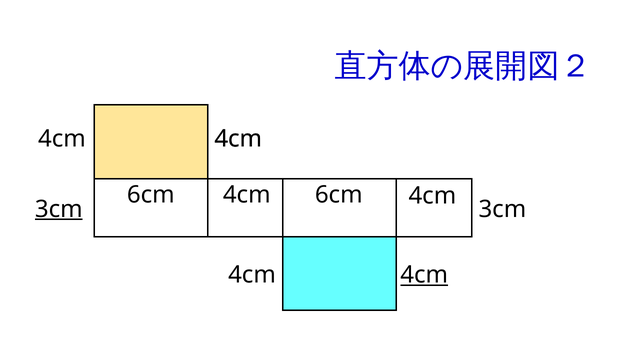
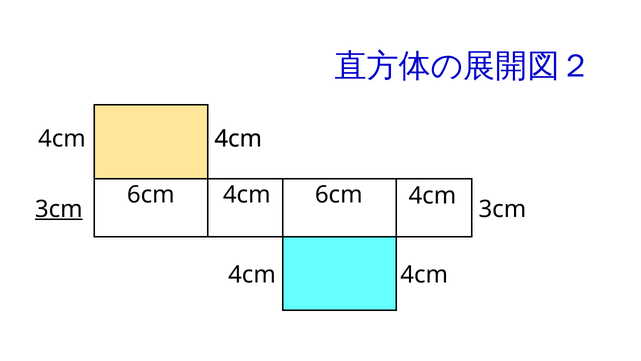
4cm at (424, 275) underline: present -> none
